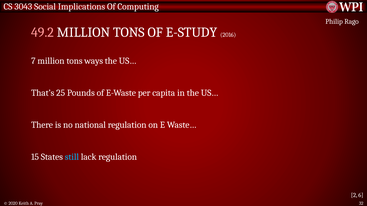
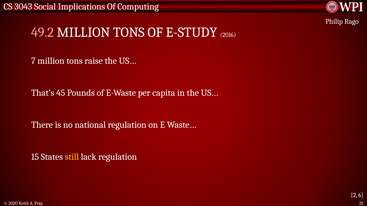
ways: ways -> raise
25: 25 -> 45
still colour: light blue -> yellow
